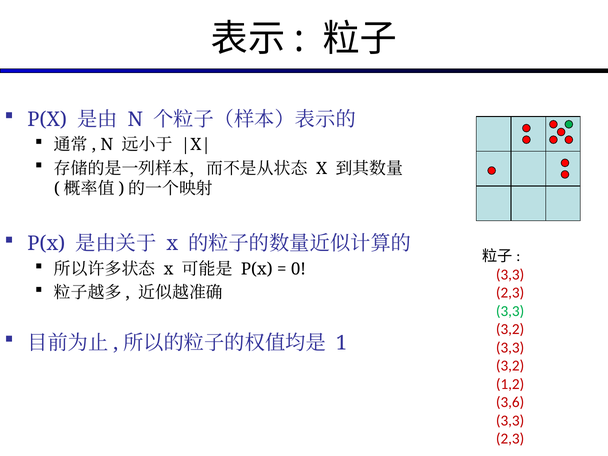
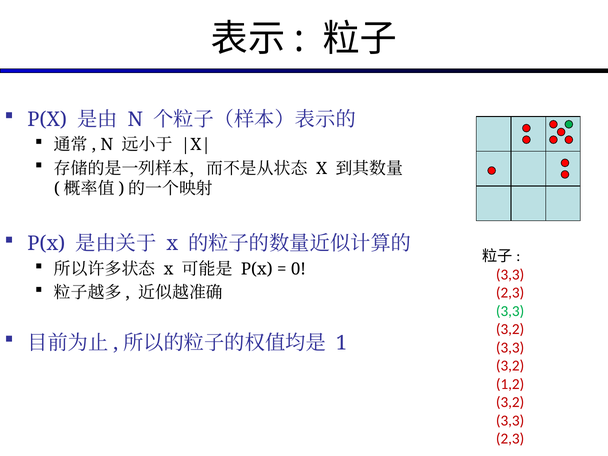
3,6 at (510, 402): 3,6 -> 3,2
